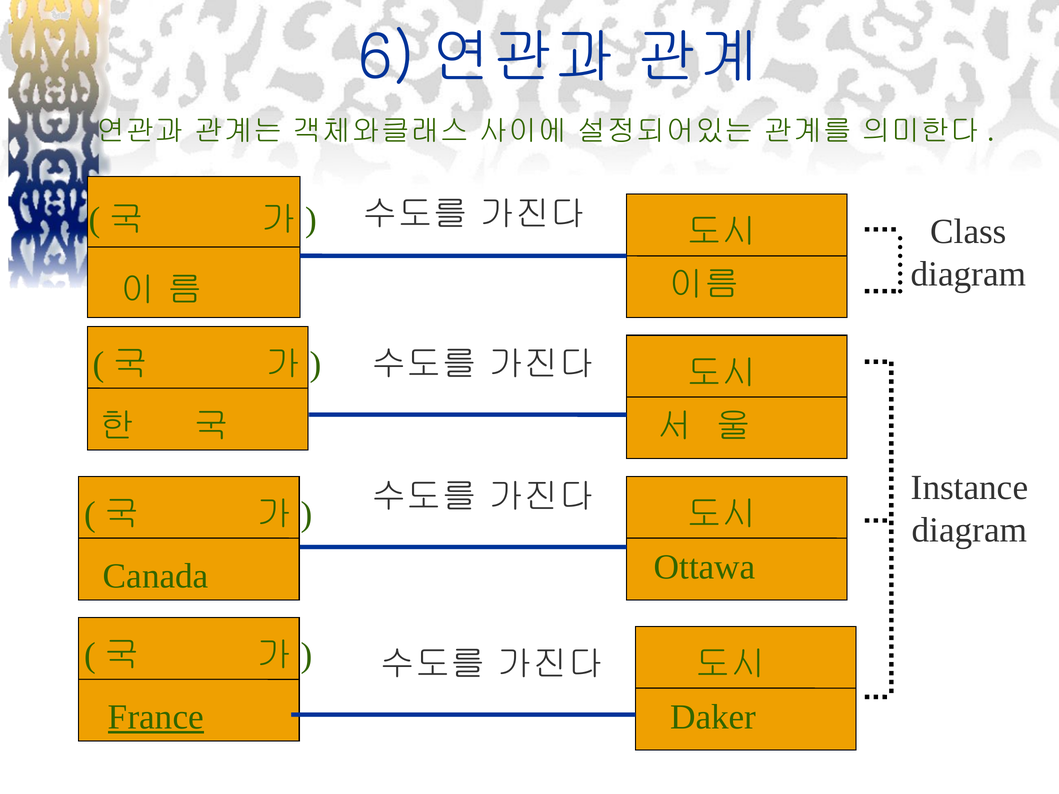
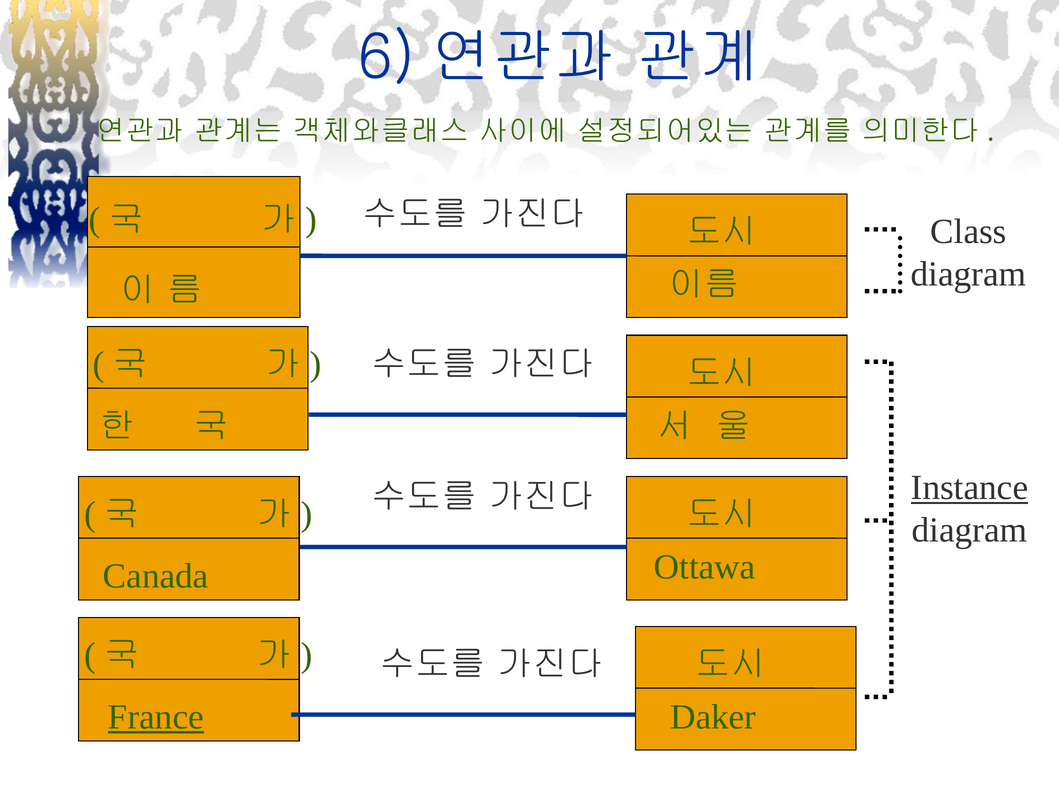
Instance underline: none -> present
